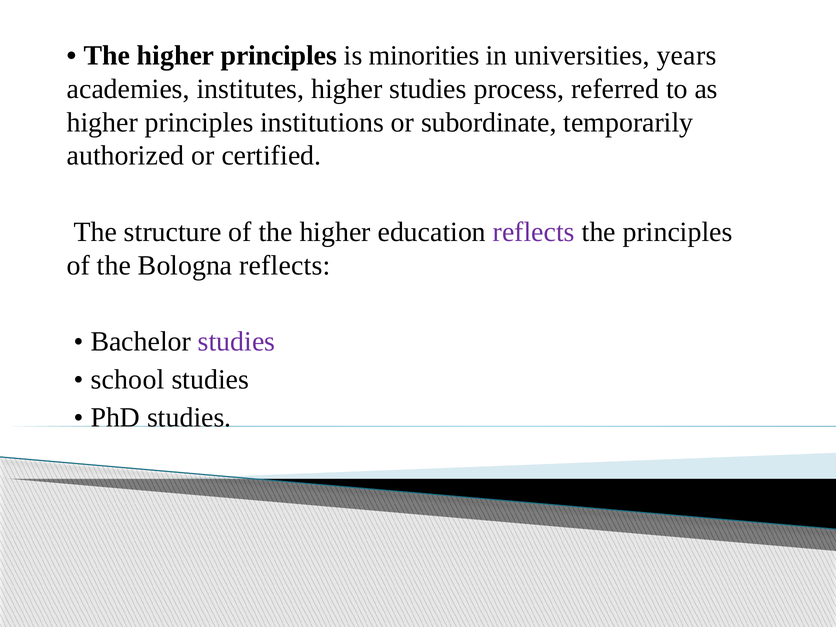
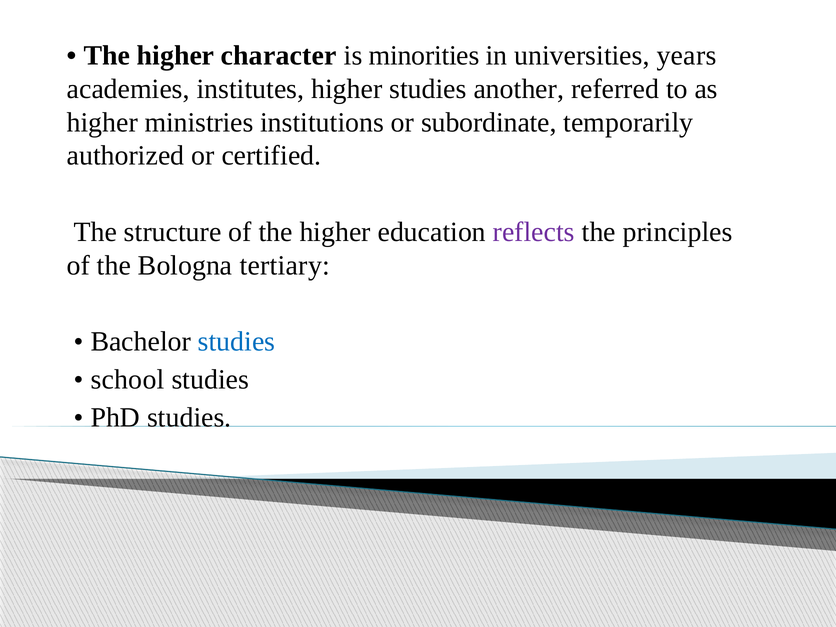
The higher principles: principles -> character
process: process -> another
principles at (199, 122): principles -> ministries
Bologna reflects: reflects -> tertiary
studies at (237, 342) colour: purple -> blue
